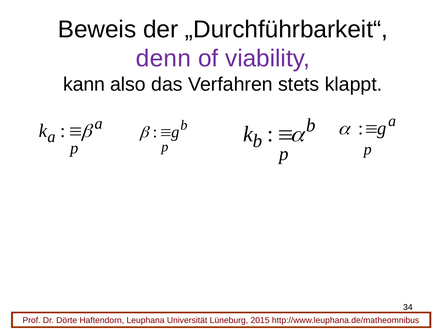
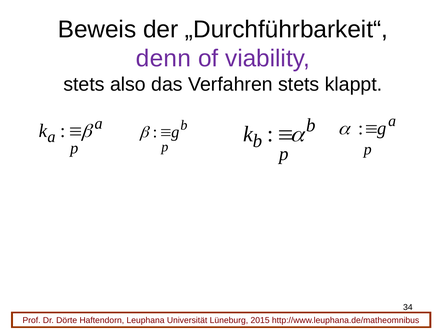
kann at (84, 85): kann -> stets
